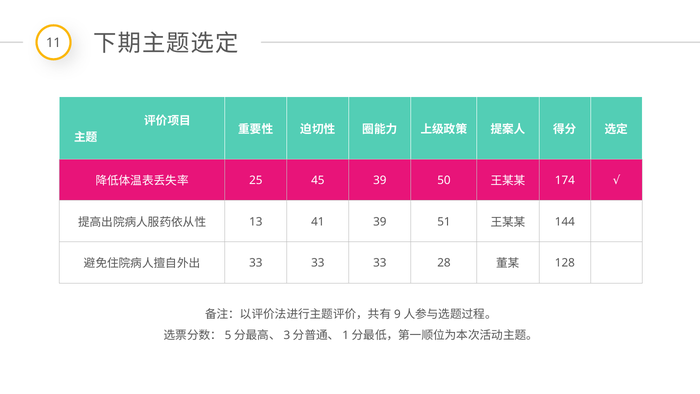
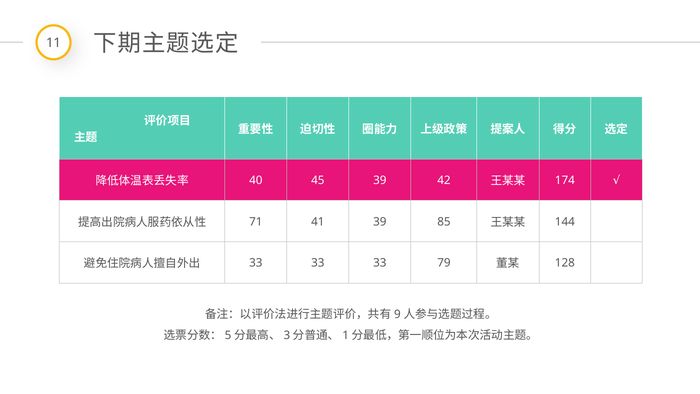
25: 25 -> 40
50: 50 -> 42
13: 13 -> 71
51: 51 -> 85
28: 28 -> 79
